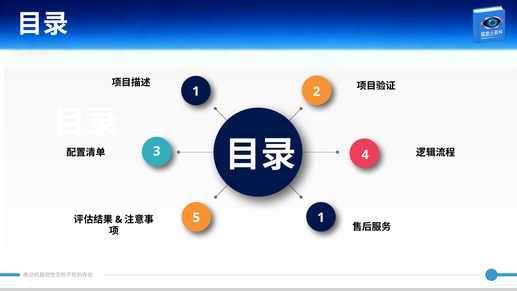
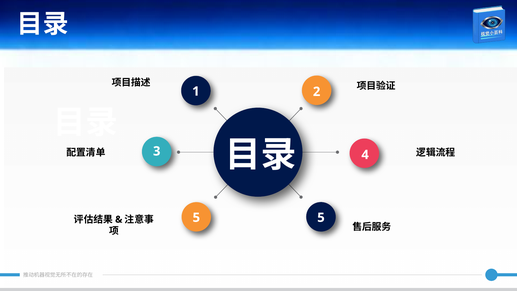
5 1: 1 -> 5
